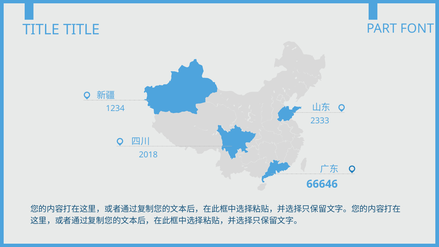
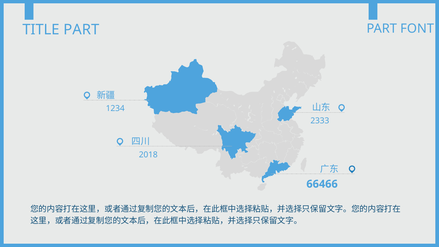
TITLE TITLE: TITLE -> PART
66646: 66646 -> 66466
